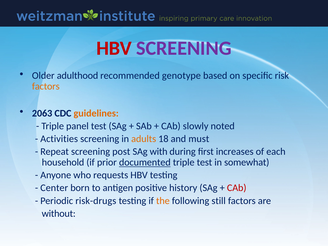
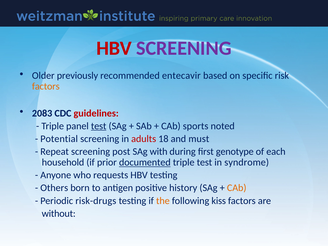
adulthood: adulthood -> previously
genotype: genotype -> entecavir
2063: 2063 -> 2083
guidelines colour: orange -> red
test at (99, 126) underline: none -> present
slowly: slowly -> sports
Activities: Activities -> Potential
adults colour: orange -> red
increases: increases -> genotype
somewhat: somewhat -> syndrome
Center: Center -> Others
CAb at (237, 188) colour: red -> orange
still: still -> kiss
